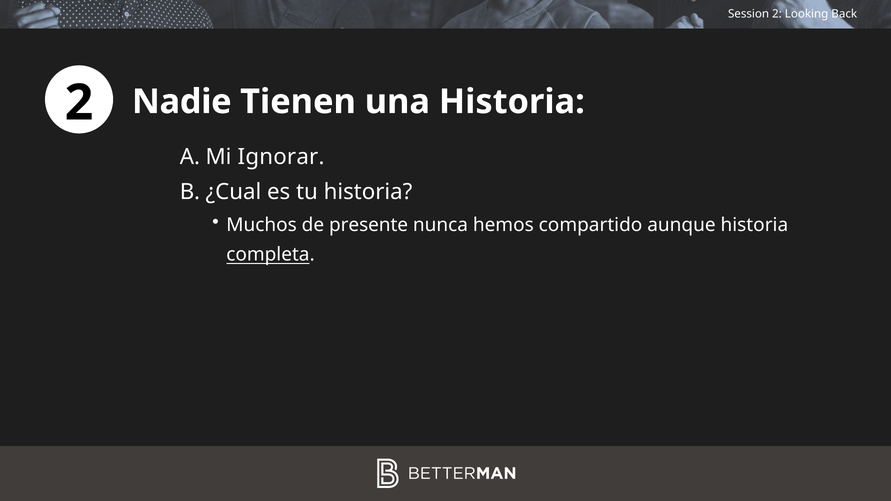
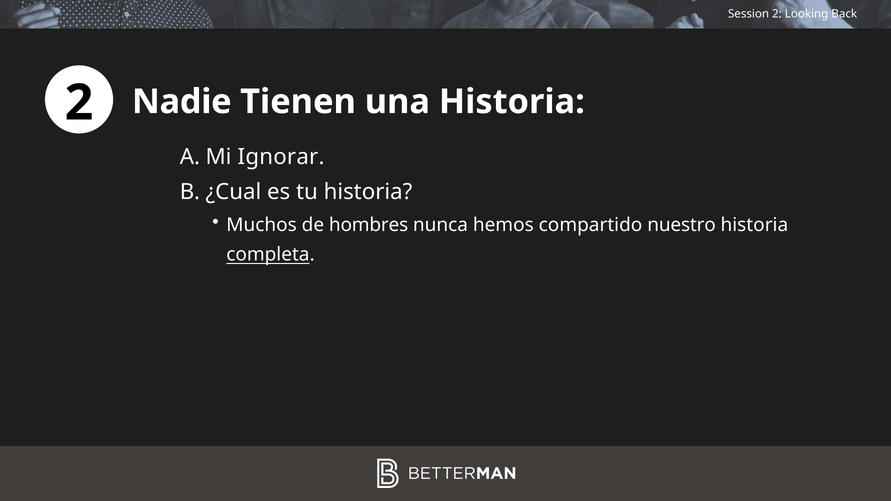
presente: presente -> hombres
aunque: aunque -> nuestro
